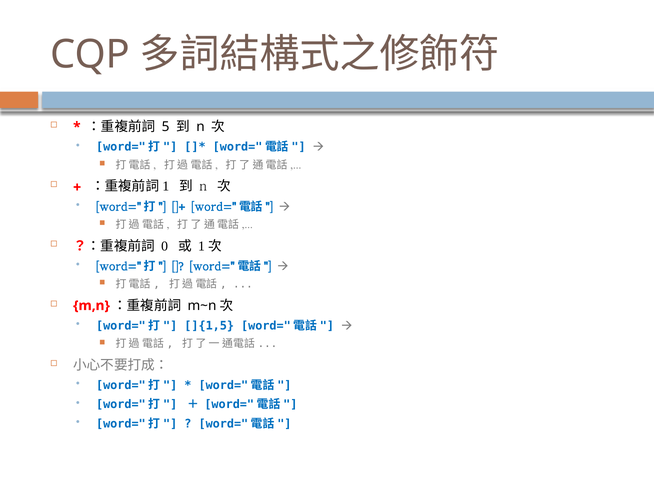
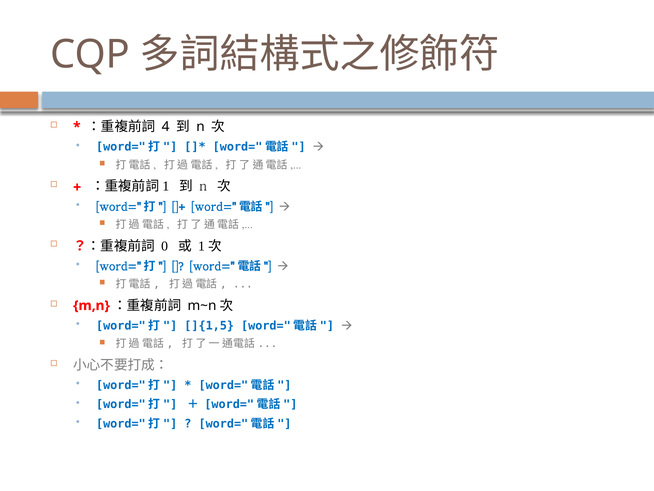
5: 5 -> 4
